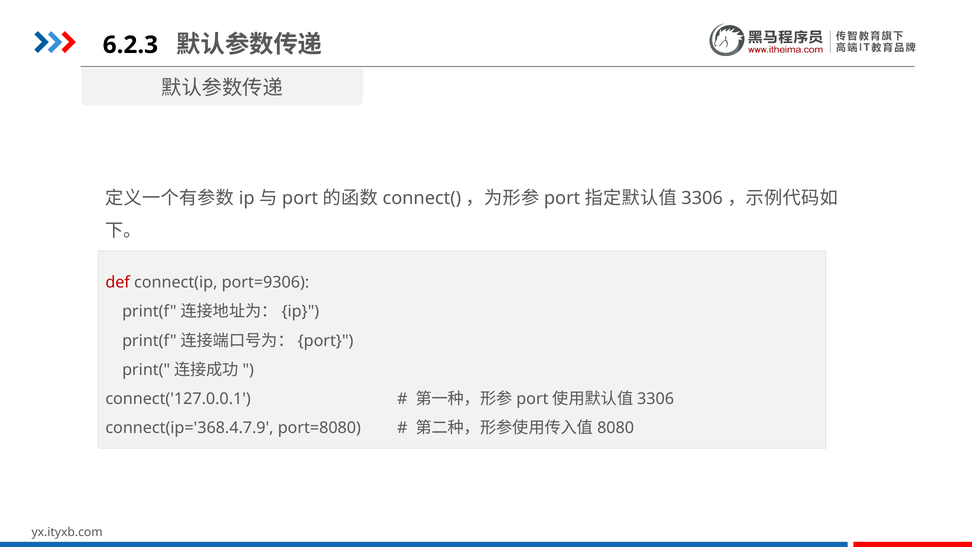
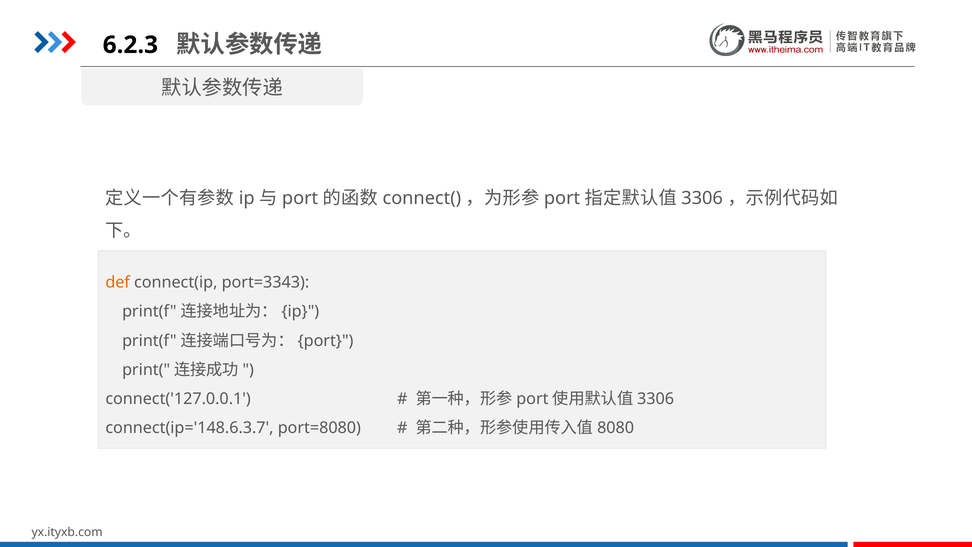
def colour: red -> orange
port=9306: port=9306 -> port=3343
connect(ip='368.4.7.9: connect(ip='368.4.7.9 -> connect(ip='148.6.3.7
